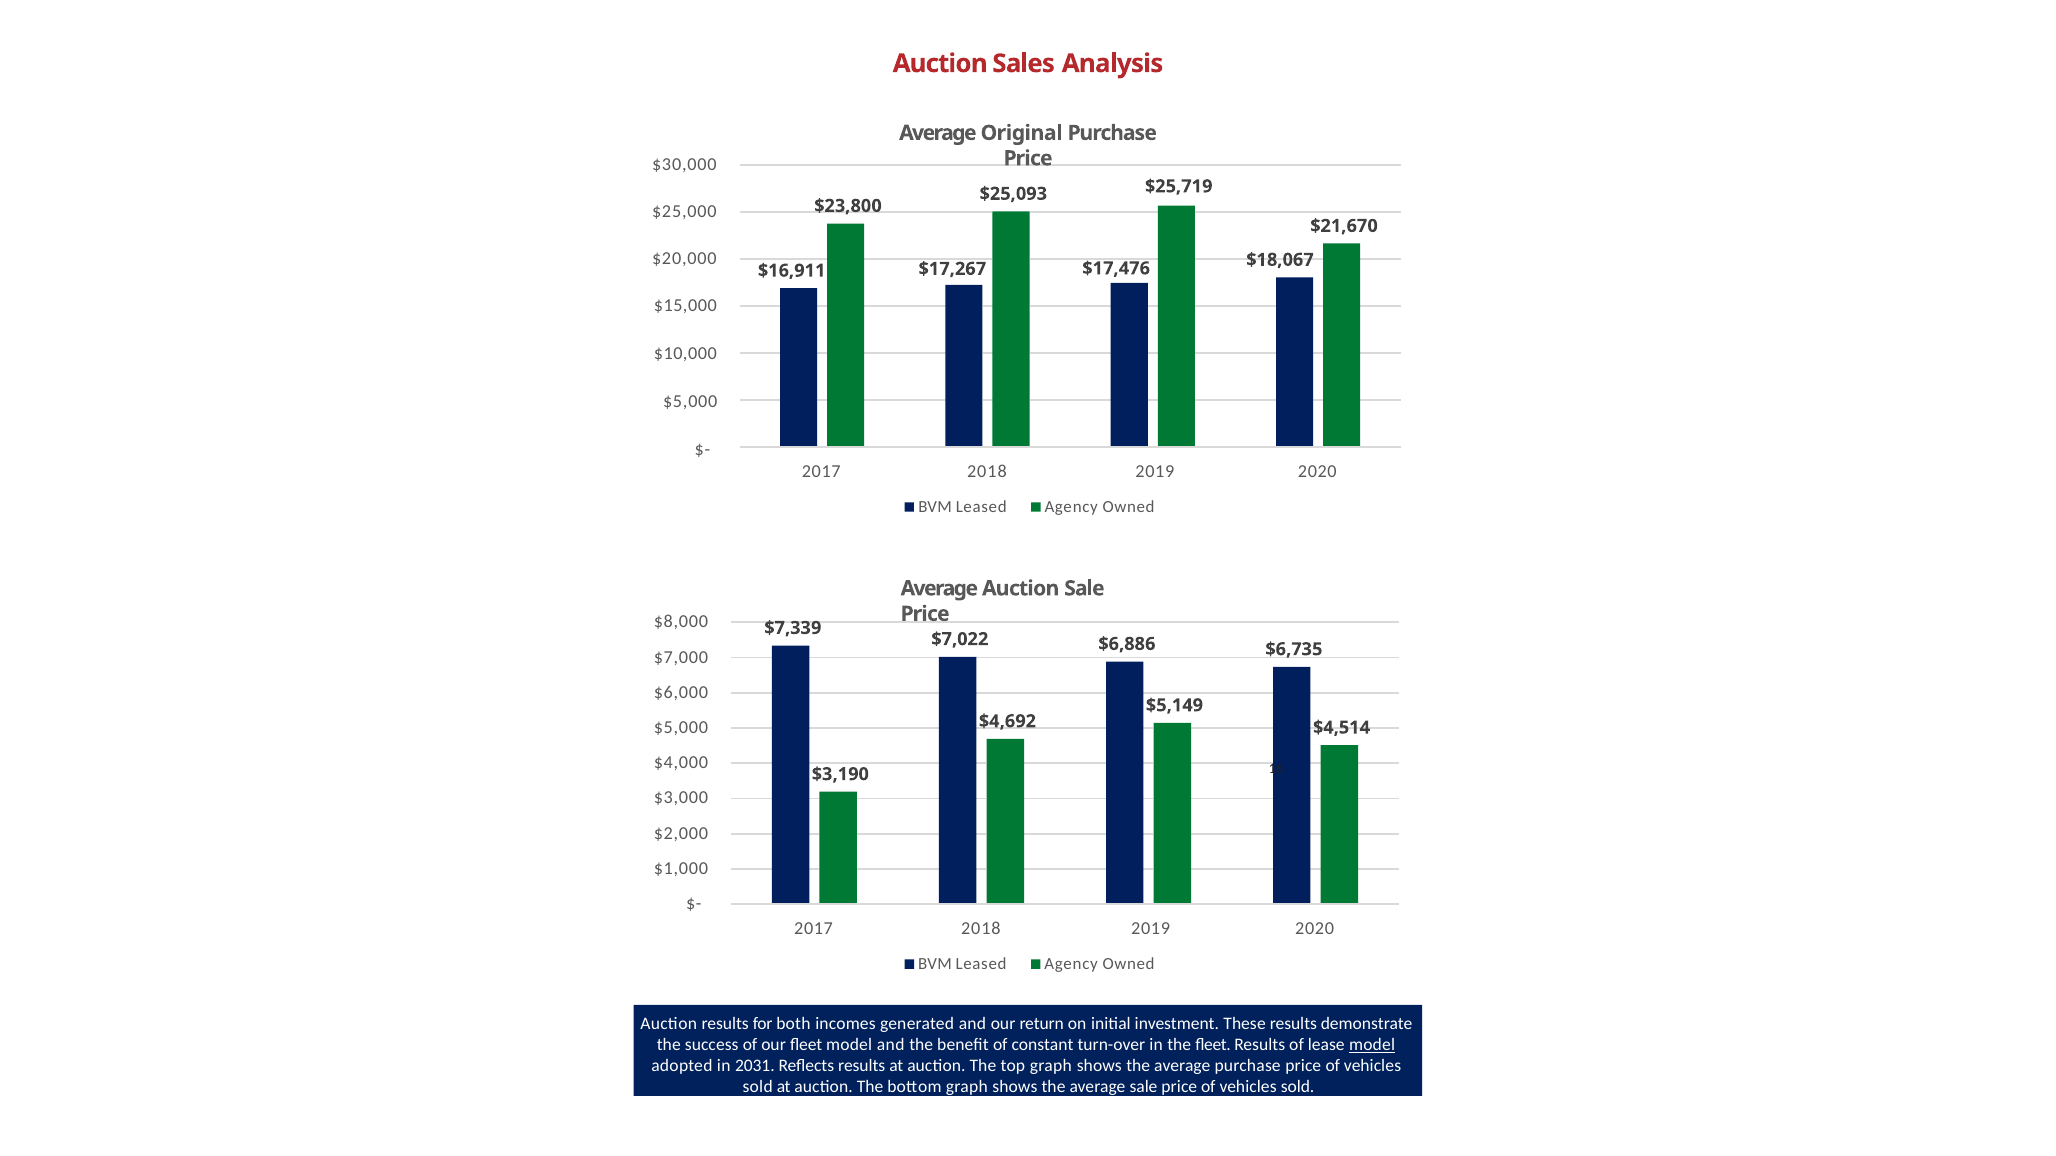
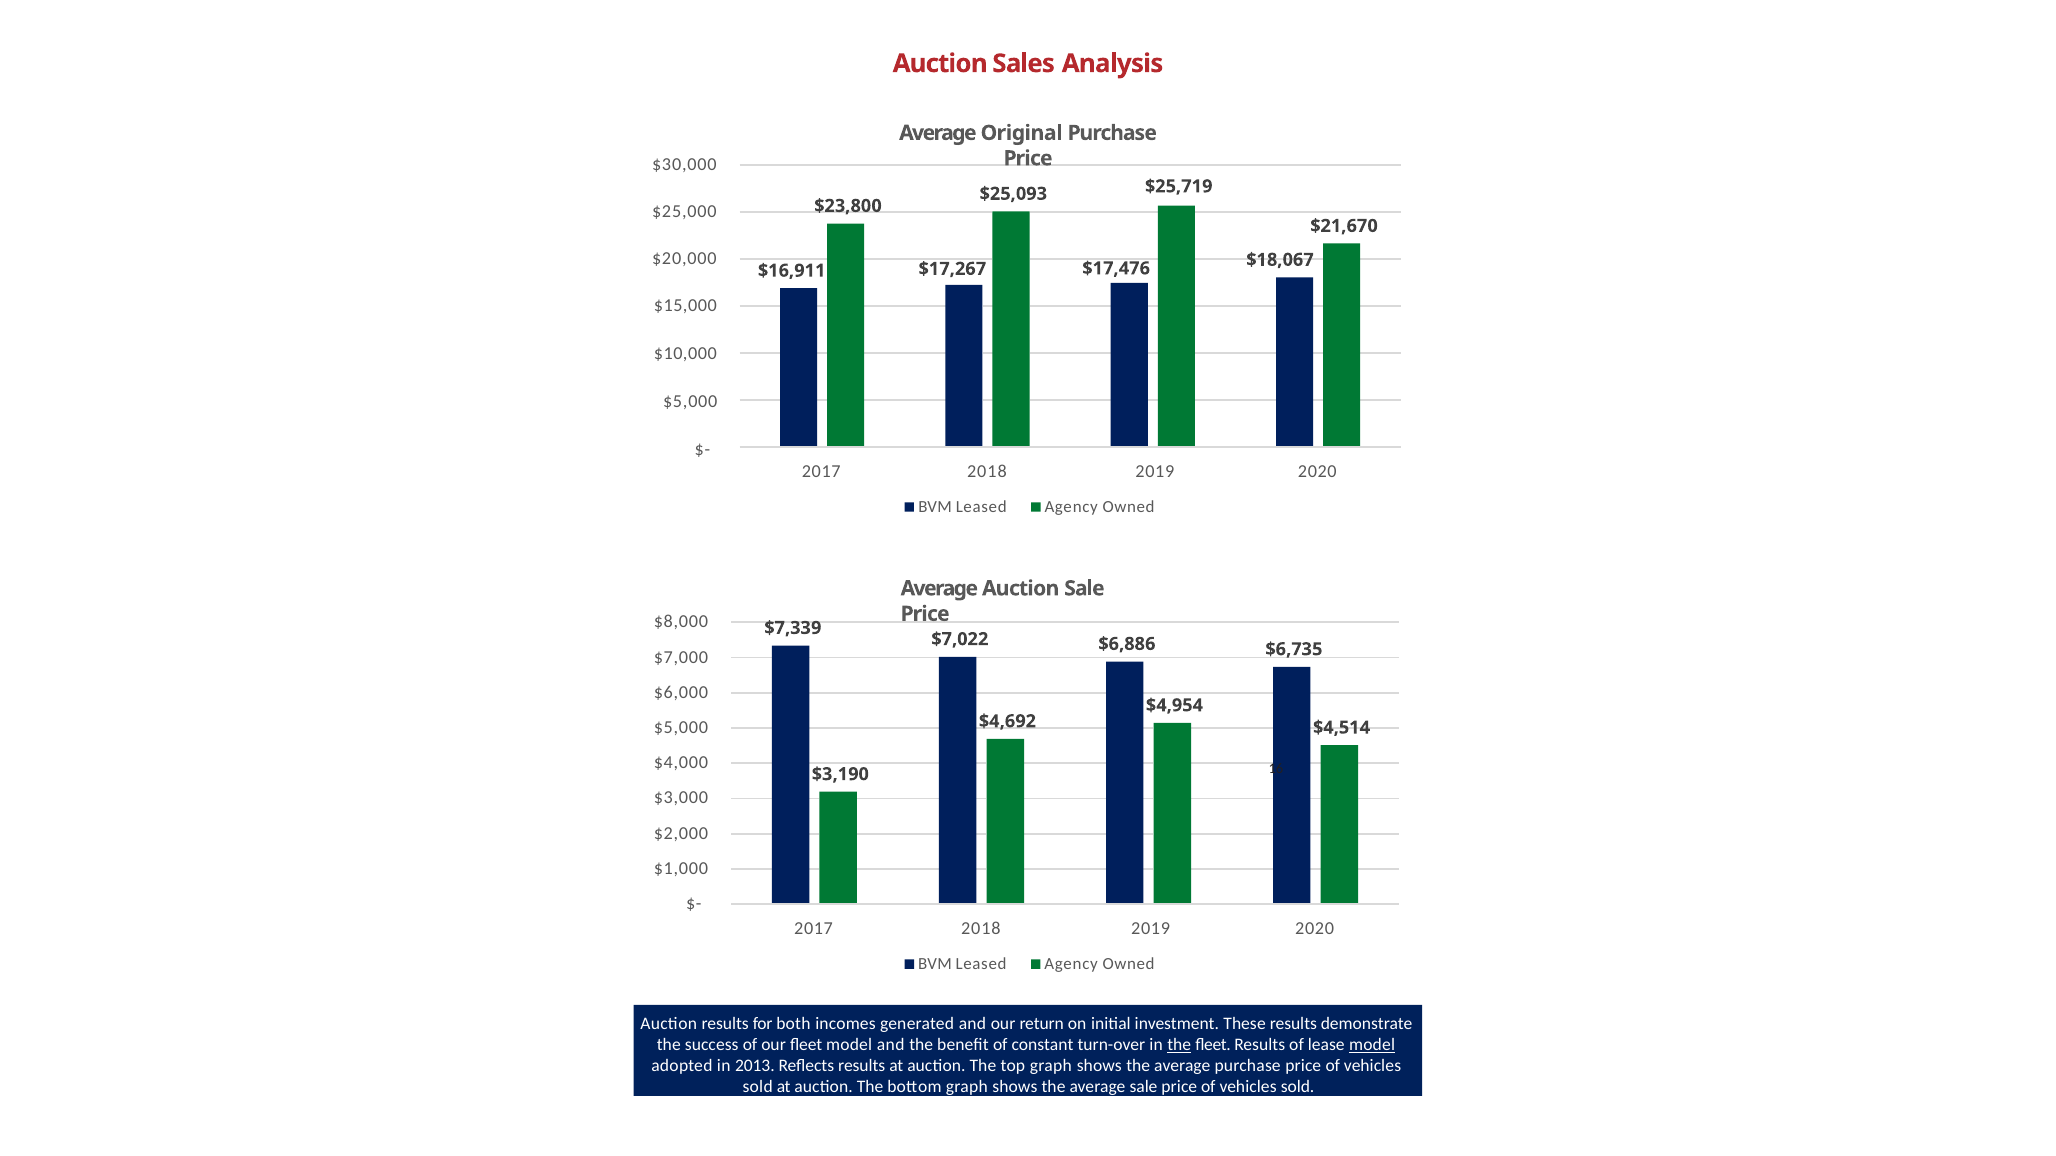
$5,149: $5,149 -> $4,954
the at (1179, 1045) underline: none -> present
2031: 2031 -> 2013
